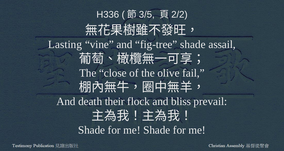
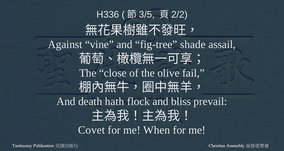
Lasting: Lasting -> Against
their: their -> hath
Shade at (92, 130): Shade -> Covet
me Shade: Shade -> When
